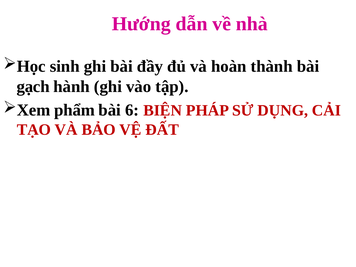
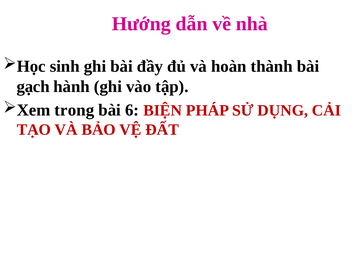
phẩm: phẩm -> trong
